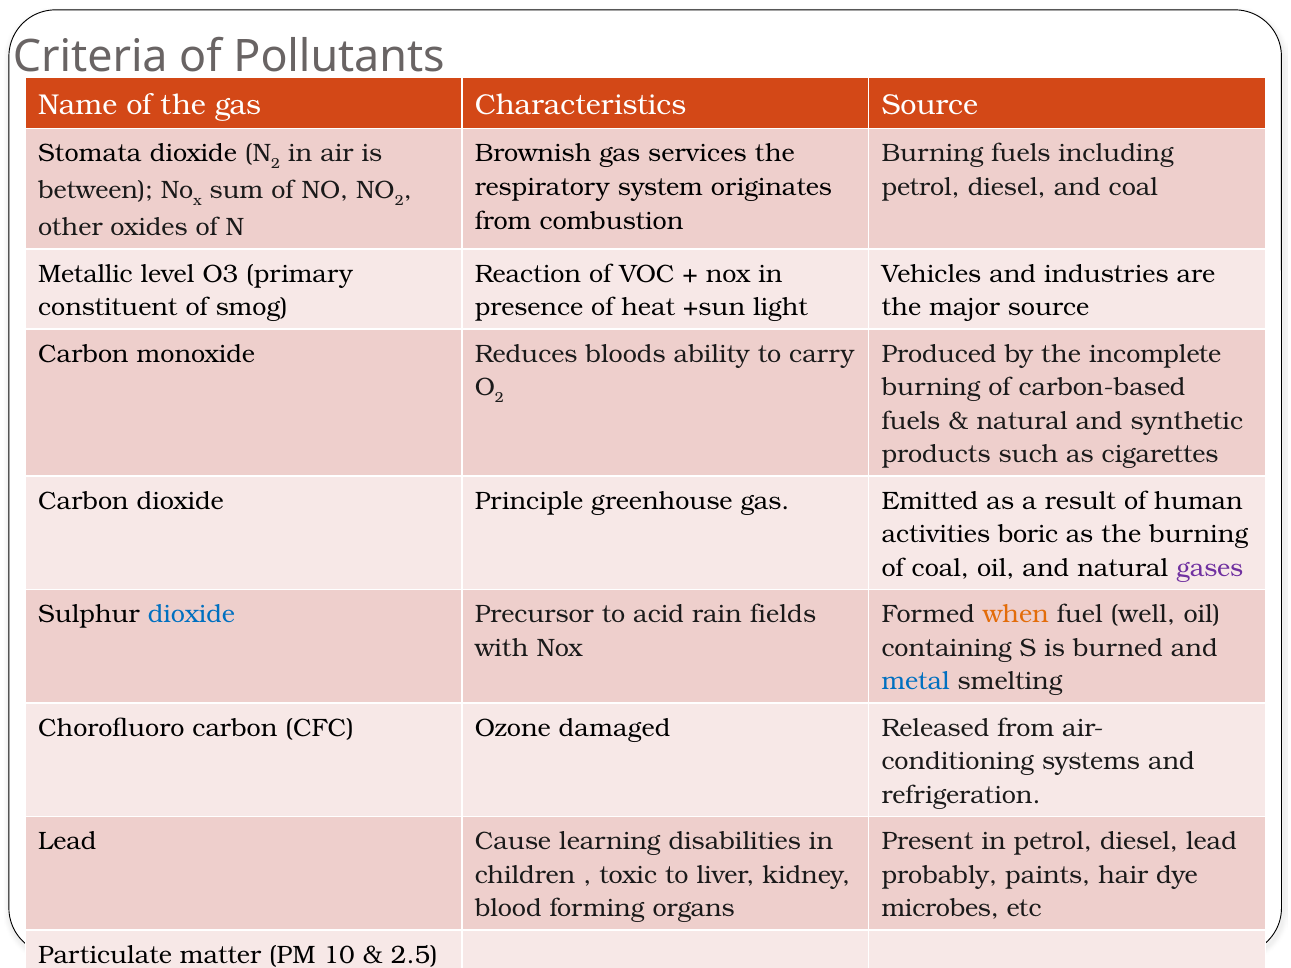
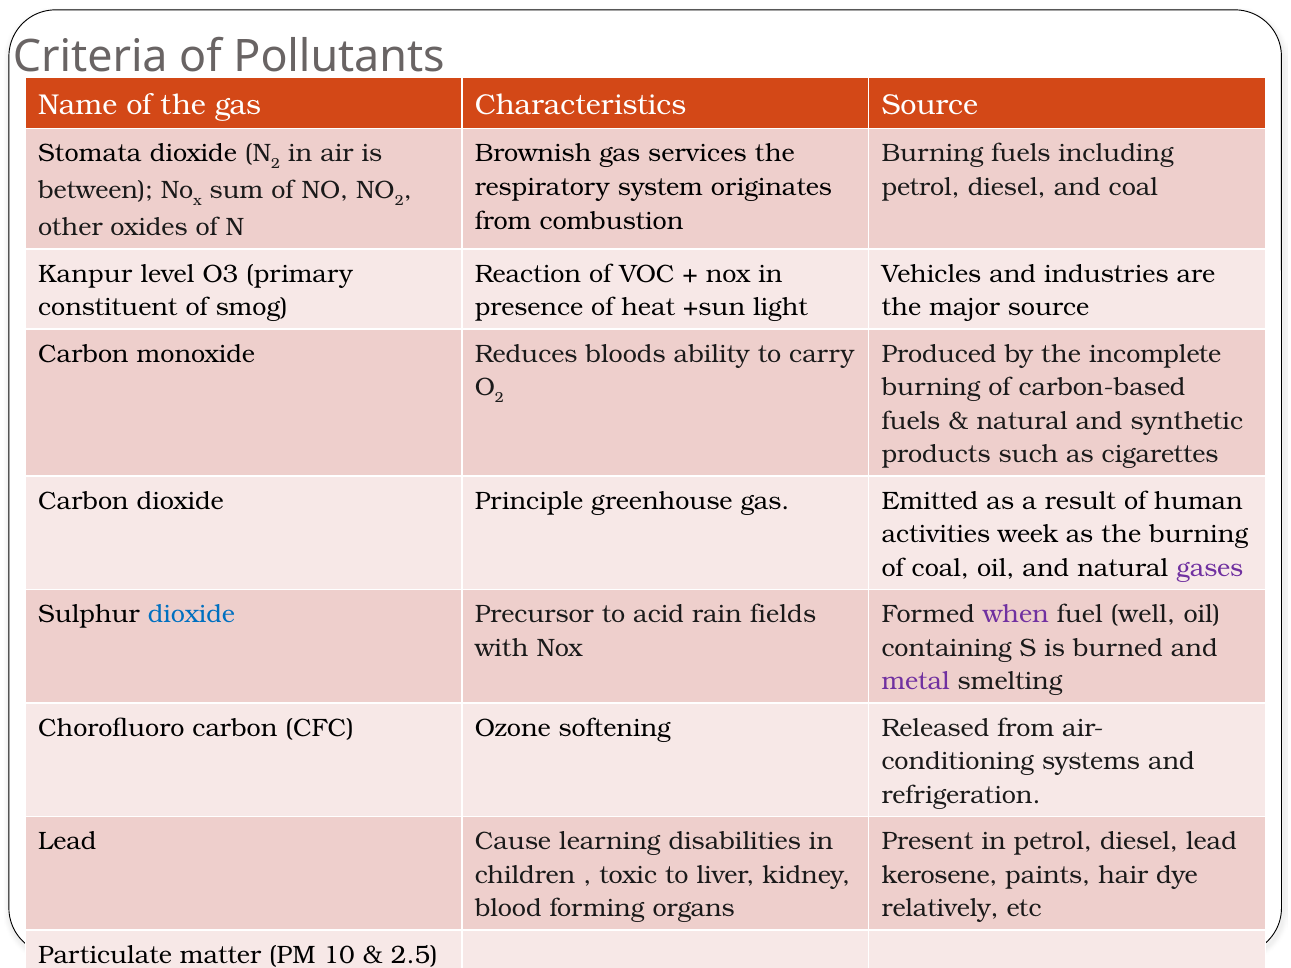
Metallic: Metallic -> Kanpur
boric: boric -> week
when colour: orange -> purple
metal colour: blue -> purple
damaged: damaged -> softening
probably: probably -> kerosene
microbes: microbes -> relatively
